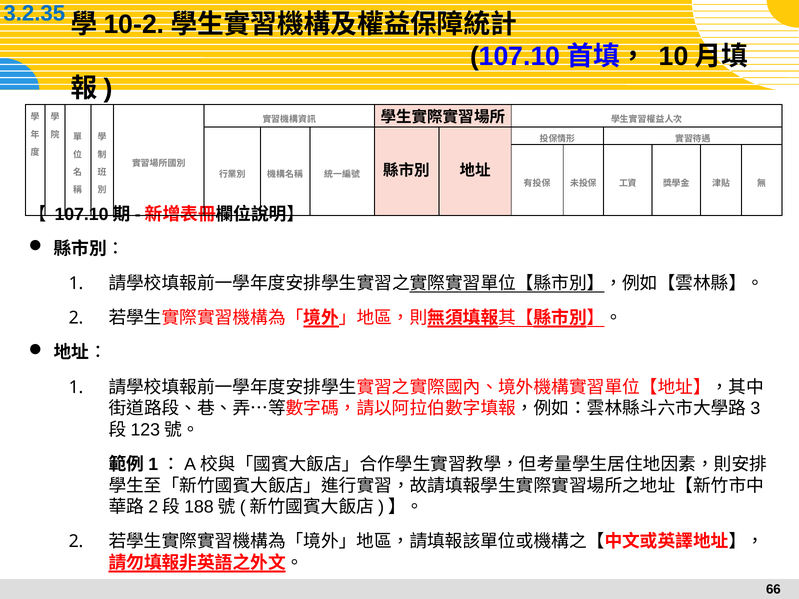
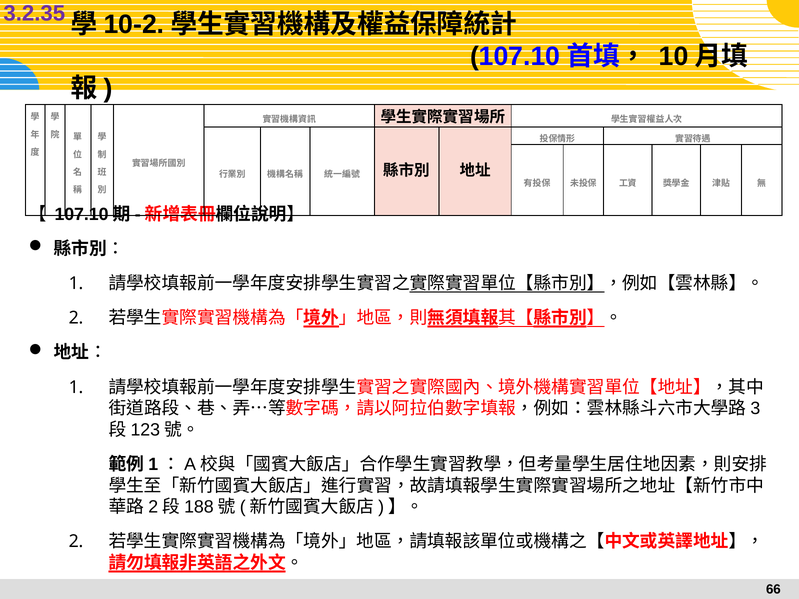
3.2.35 colour: blue -> purple
